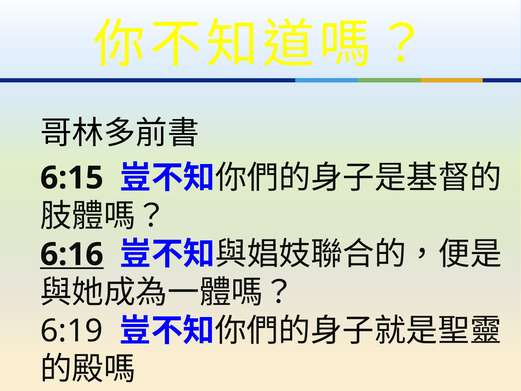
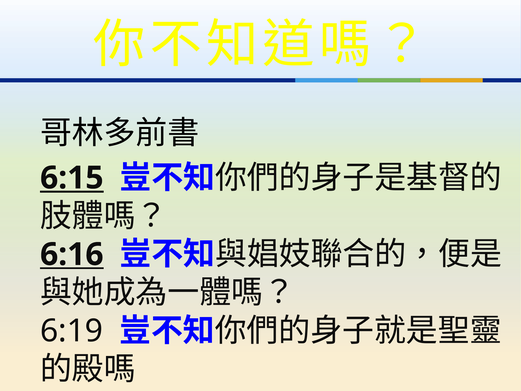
6:15 underline: none -> present
